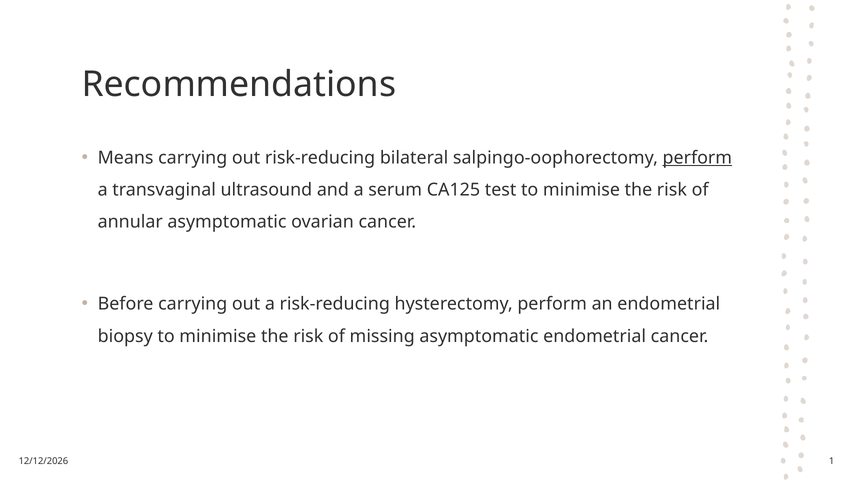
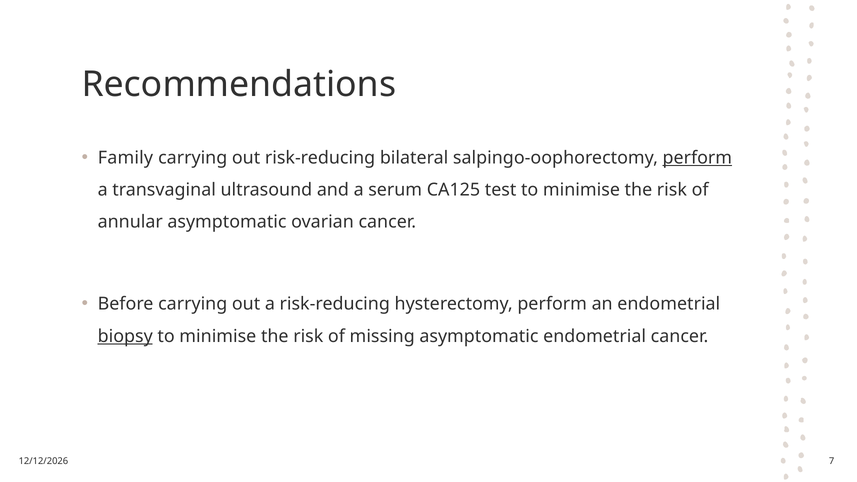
Means: Means -> Family
biopsy underline: none -> present
1: 1 -> 7
